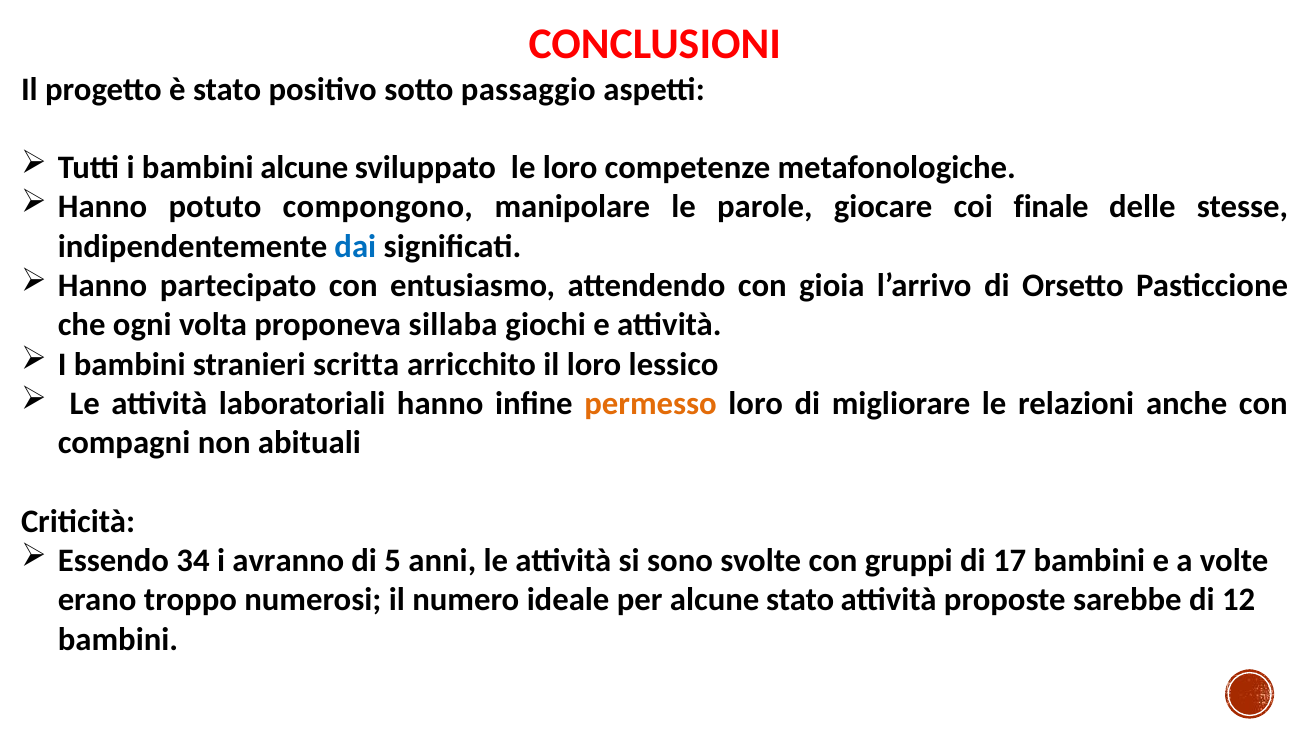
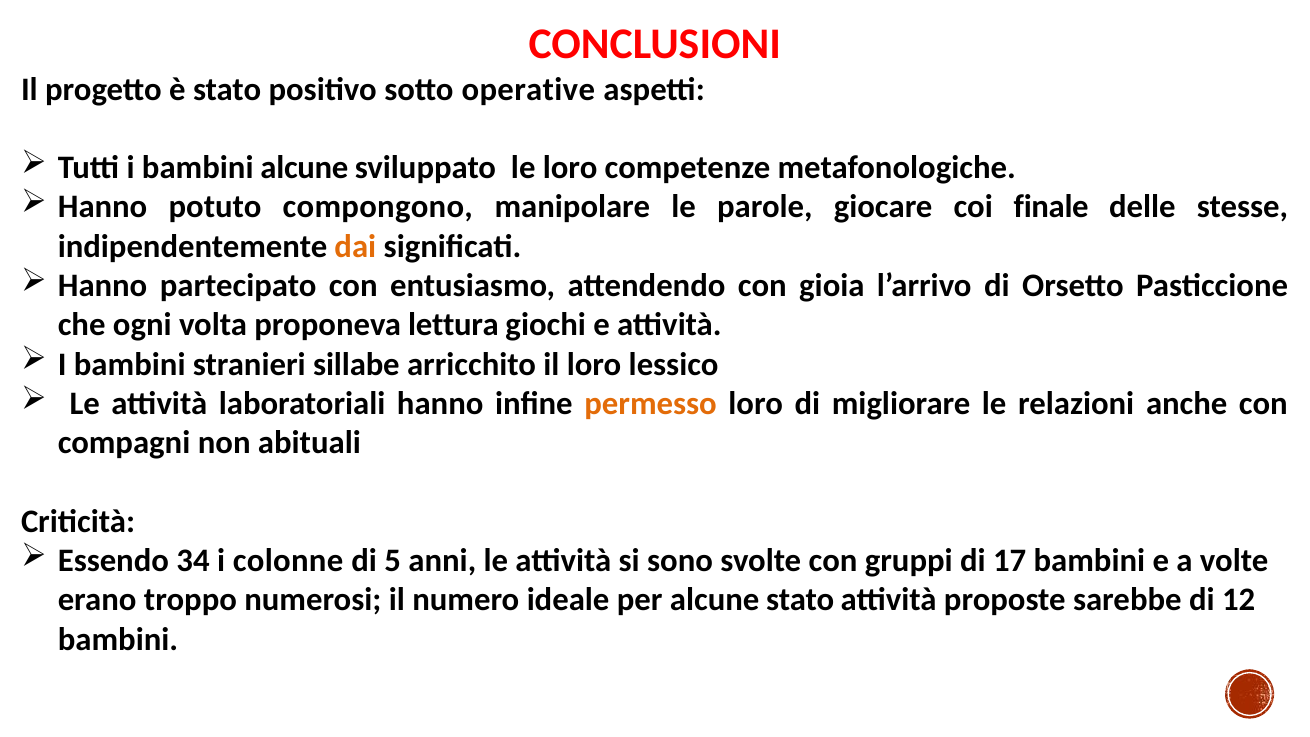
passaggio: passaggio -> operative
dai colour: blue -> orange
sillaba: sillaba -> lettura
scritta: scritta -> sillabe
avranno: avranno -> colonne
